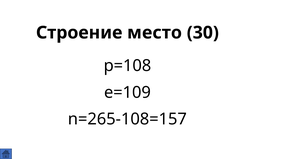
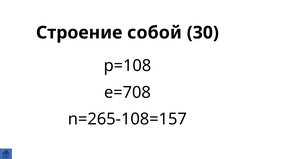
место: место -> собой
e=109: e=109 -> e=708
